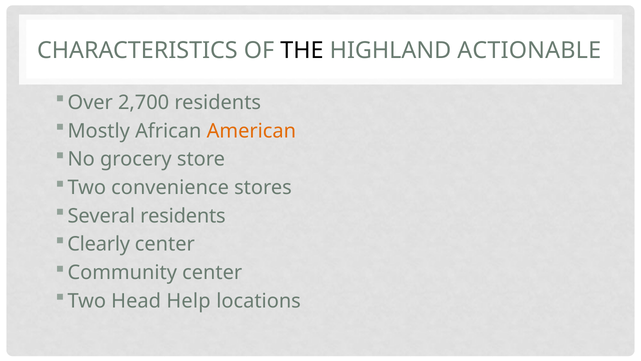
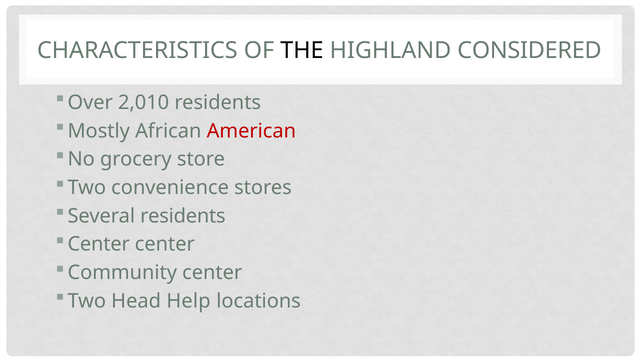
ACTIONABLE: ACTIONABLE -> CONSIDERED
2,700: 2,700 -> 2,010
American colour: orange -> red
Clearly at (99, 244): Clearly -> Center
